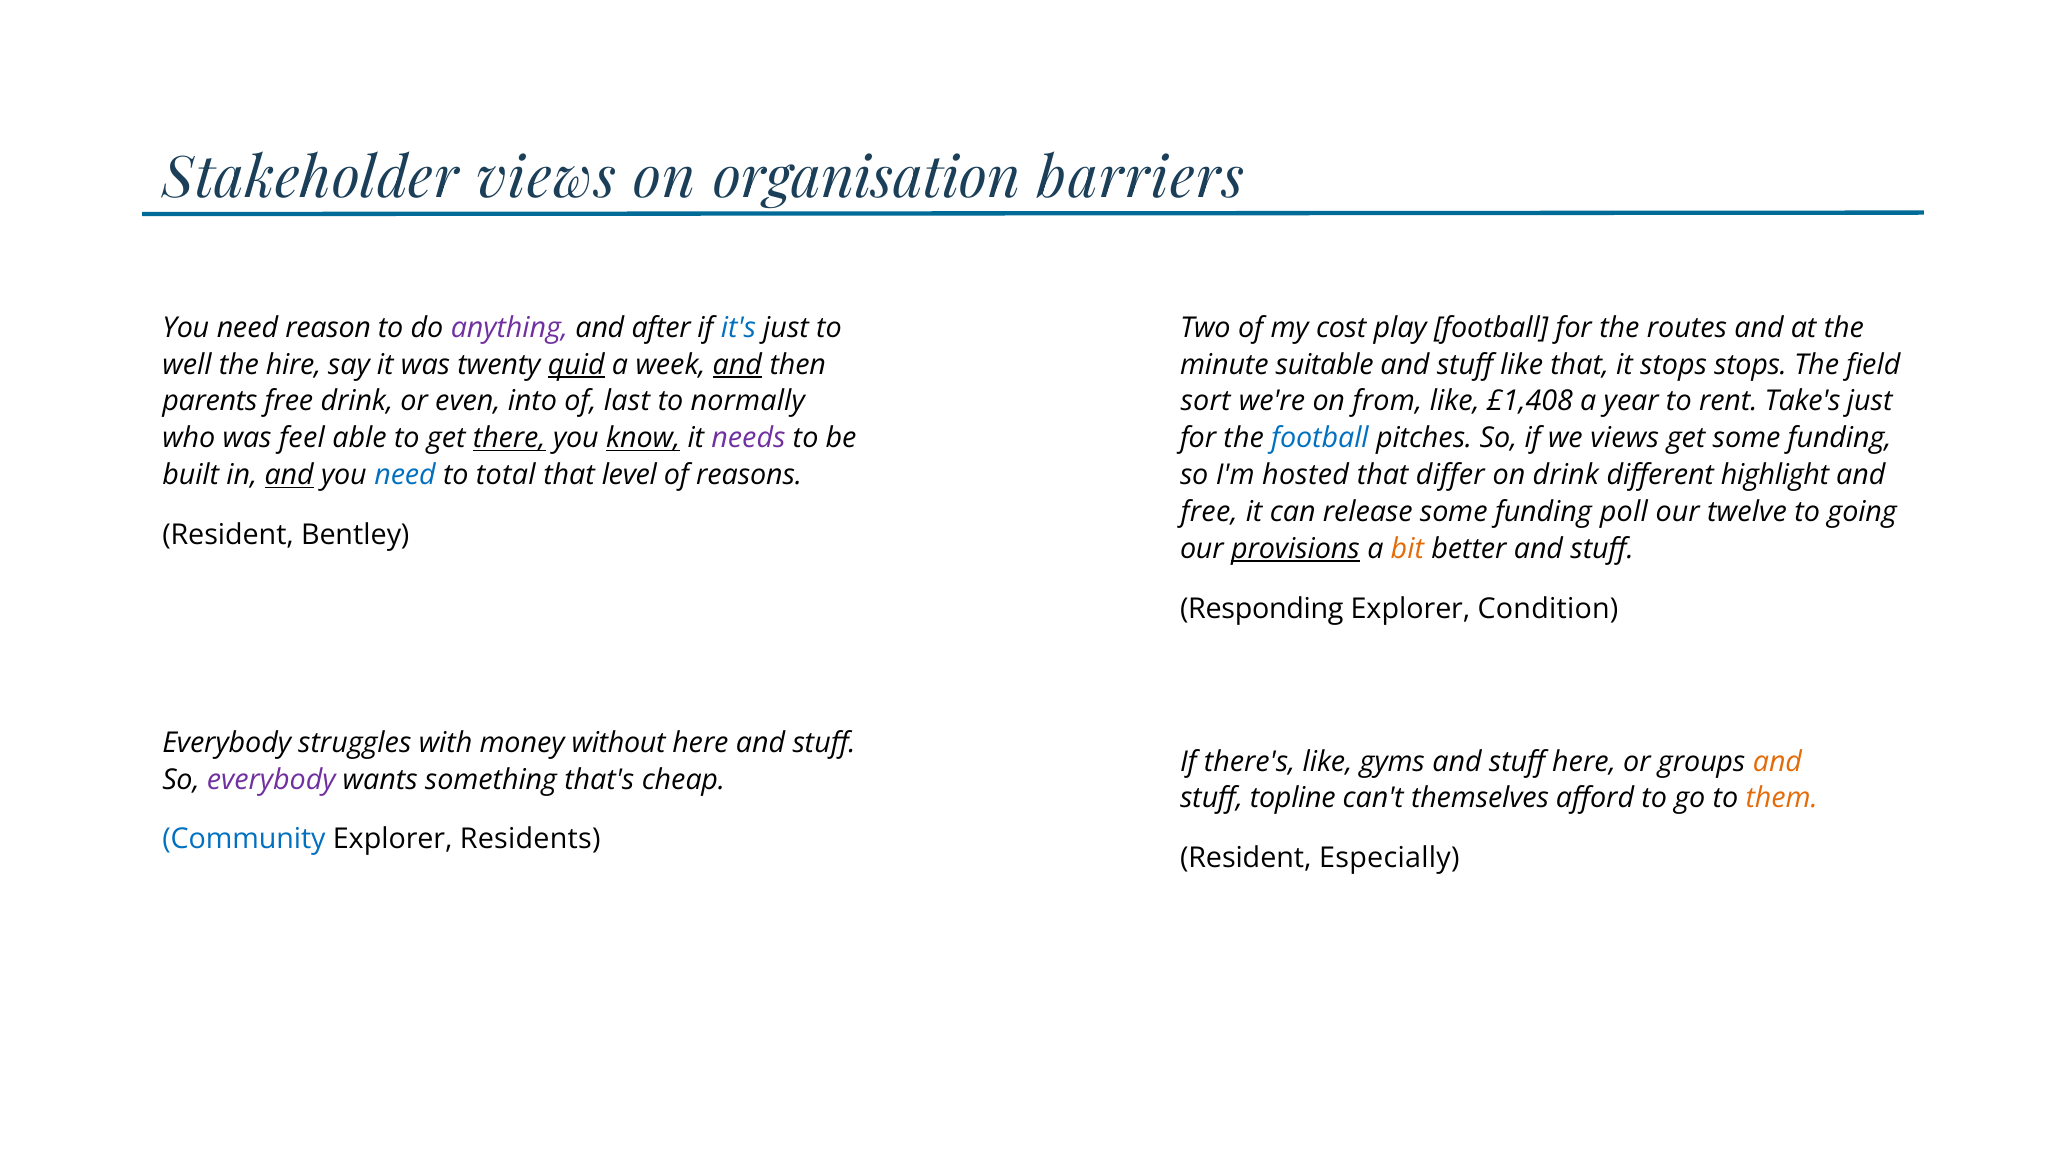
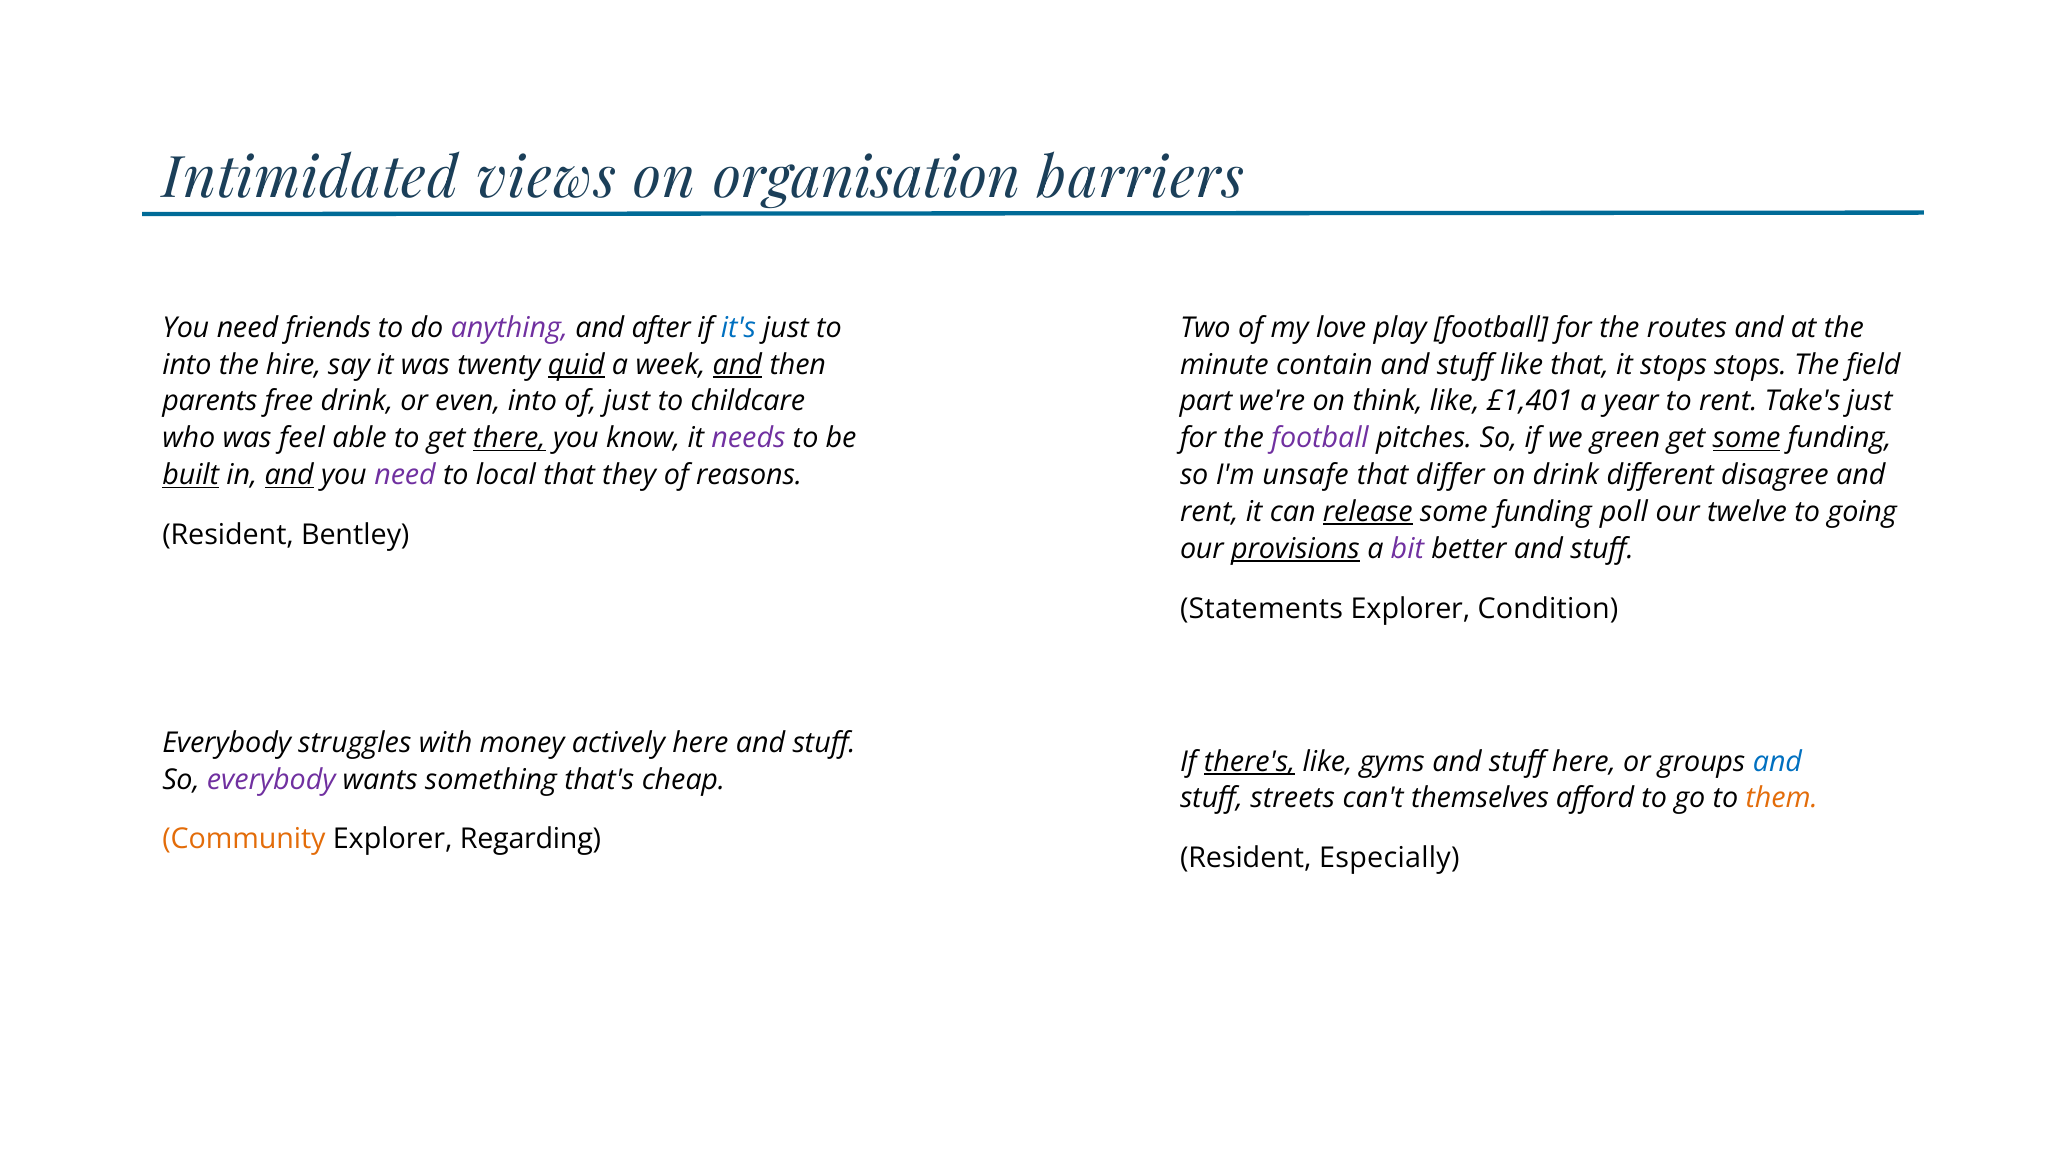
Stakeholder: Stakeholder -> Intimidated
reason: reason -> friends
cost: cost -> love
well at (187, 365): well -> into
suitable: suitable -> contain
of last: last -> just
normally: normally -> childcare
sort: sort -> part
from: from -> think
£1,408: £1,408 -> £1,401
know underline: present -> none
football at (1320, 438) colour: blue -> purple
we views: views -> green
some at (1747, 438) underline: none -> present
built underline: none -> present
need at (405, 475) colour: blue -> purple
total: total -> local
level: level -> they
hosted: hosted -> unsafe
highlight: highlight -> disagree
free at (1209, 512): free -> rent
release underline: none -> present
bit colour: orange -> purple
Responding: Responding -> Statements
without: without -> actively
there's underline: none -> present
and at (1777, 762) colour: orange -> blue
topline: topline -> streets
Community colour: blue -> orange
Residents: Residents -> Regarding
